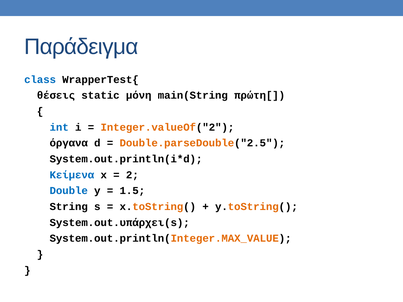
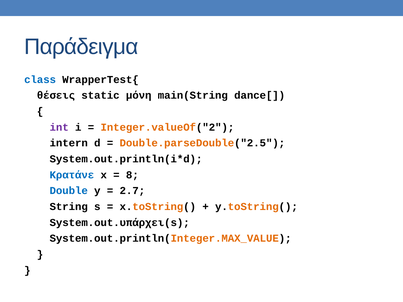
πρώτη[: πρώτη[ -> dance[
int colour: blue -> purple
όργανα: όργανα -> intern
Κείμενα: Κείμενα -> Κρατάνε
2: 2 -> 8
1.5: 1.5 -> 2.7
